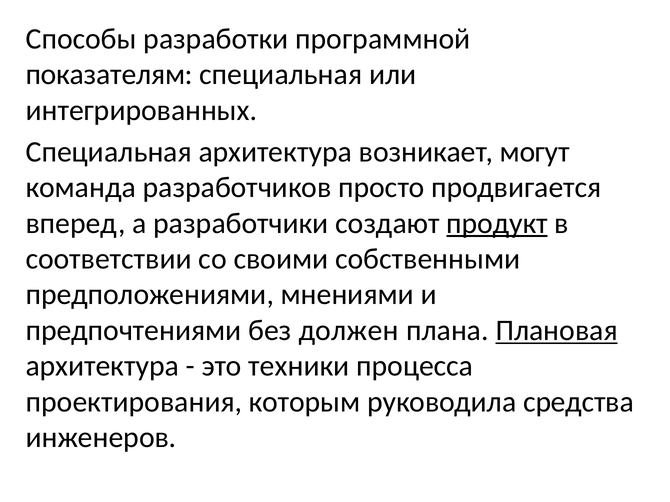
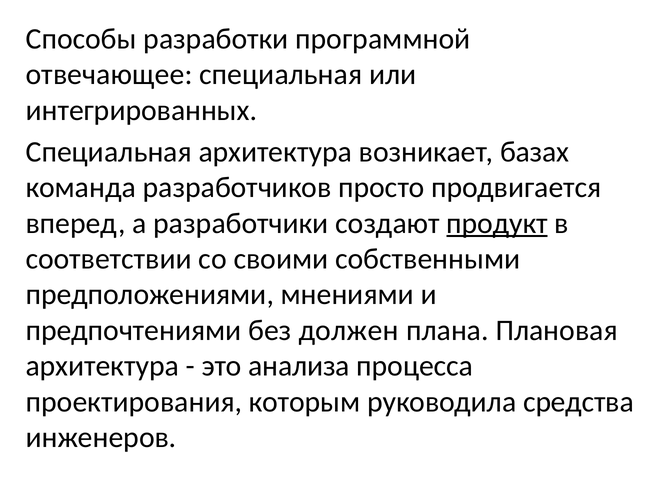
показателям: показателям -> отвечающее
могут: могут -> базах
Плановая underline: present -> none
техники: техники -> анализа
